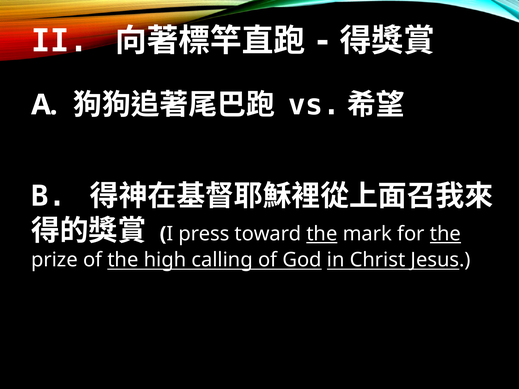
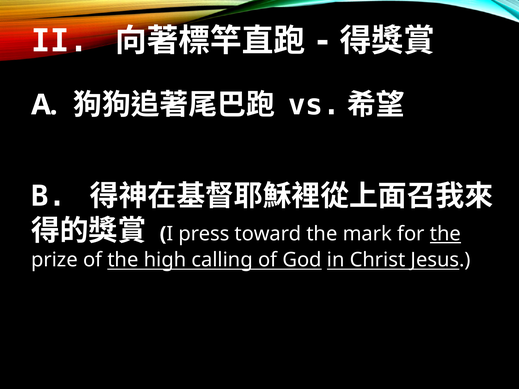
the at (322, 234) underline: present -> none
